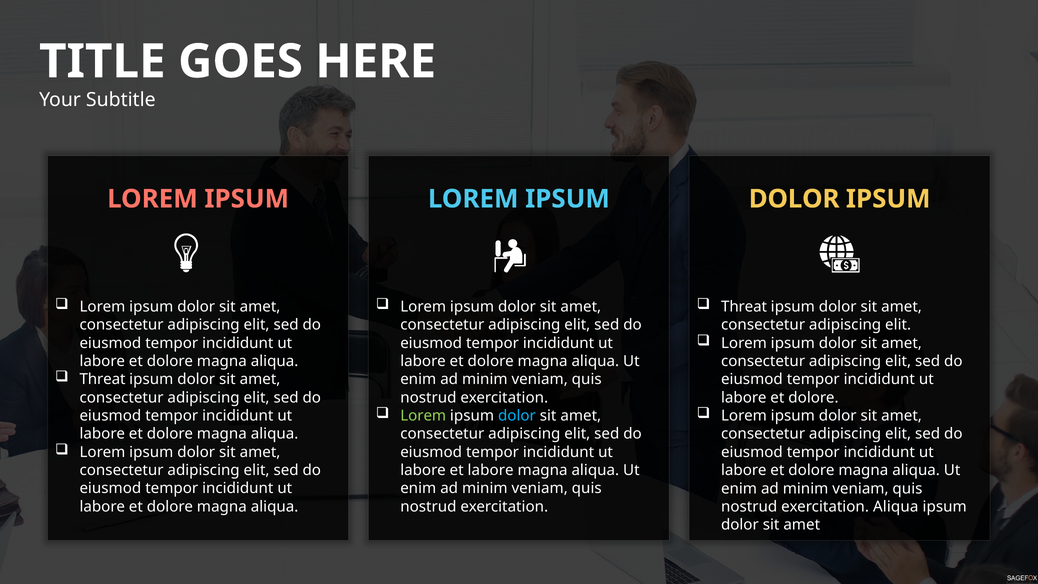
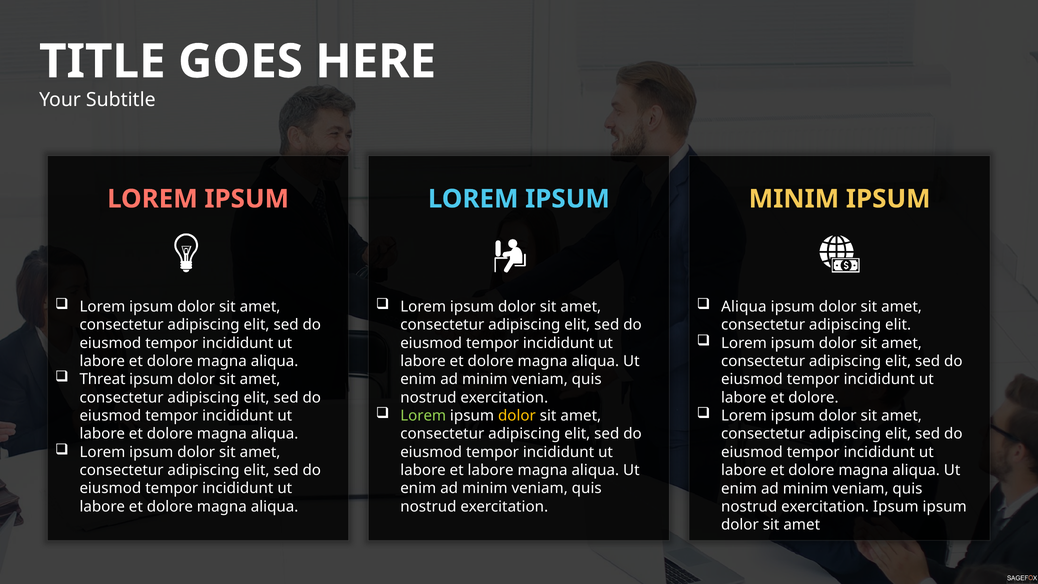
DOLOR at (794, 199): DOLOR -> MINIM
Threat at (744, 307): Threat -> Aliqua
dolor at (517, 416) colour: light blue -> yellow
exercitation Aliqua: Aliqua -> Ipsum
